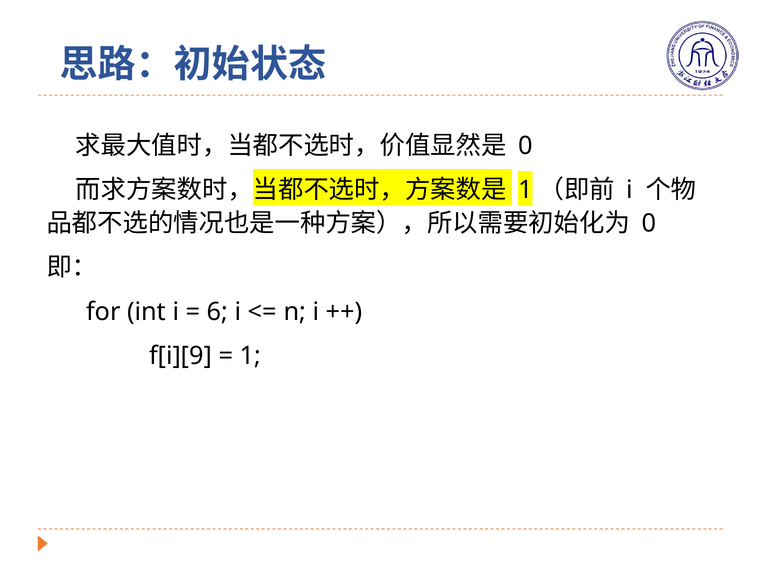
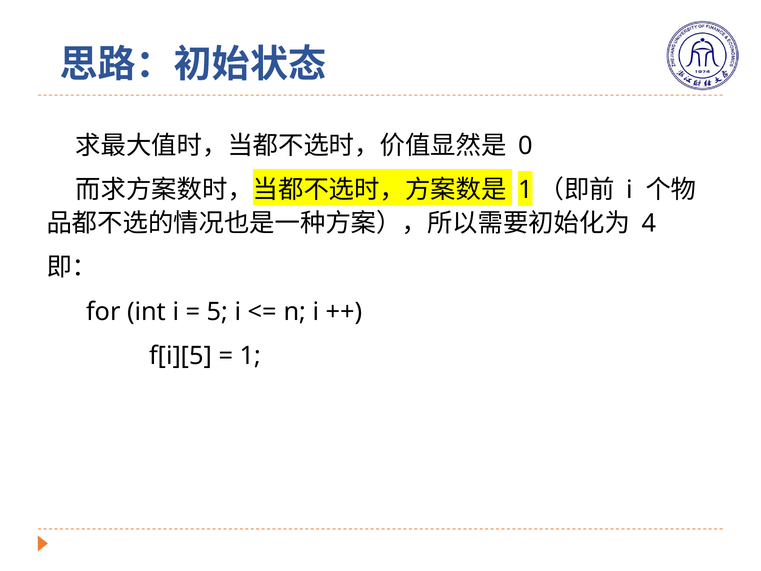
0 at (649, 223): 0 -> 4
6: 6 -> 5
f[i][9: f[i][9 -> f[i][5
